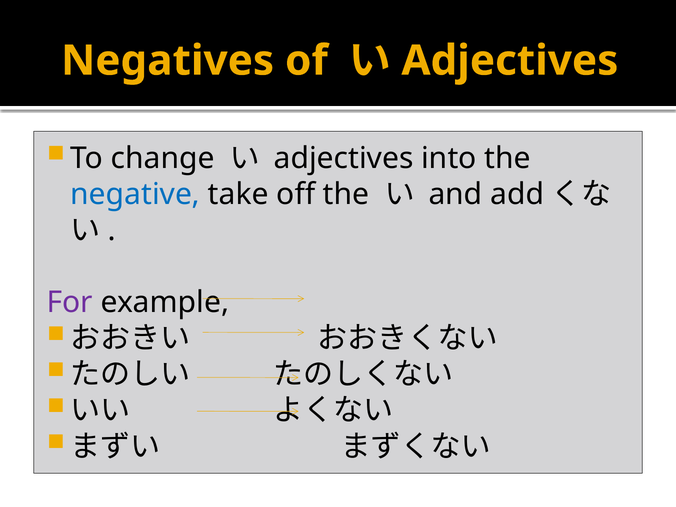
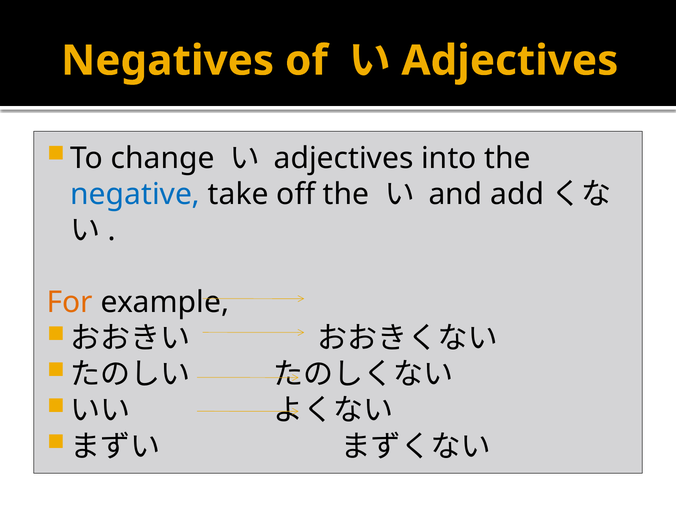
For colour: purple -> orange
